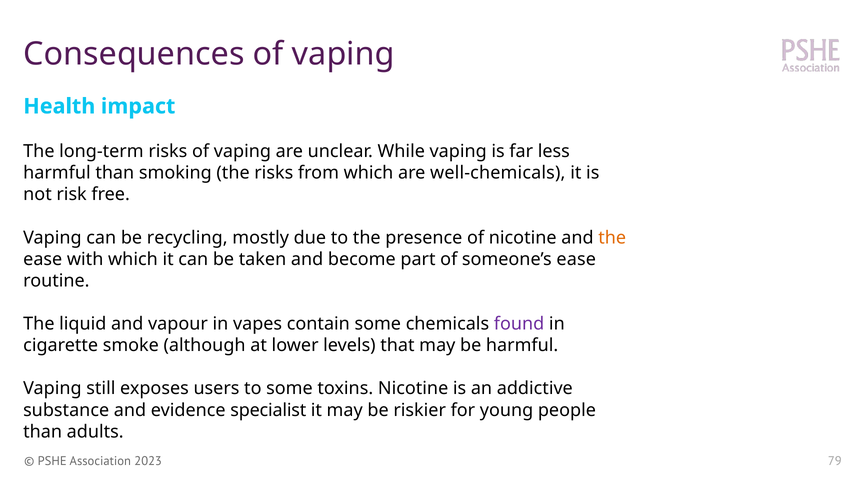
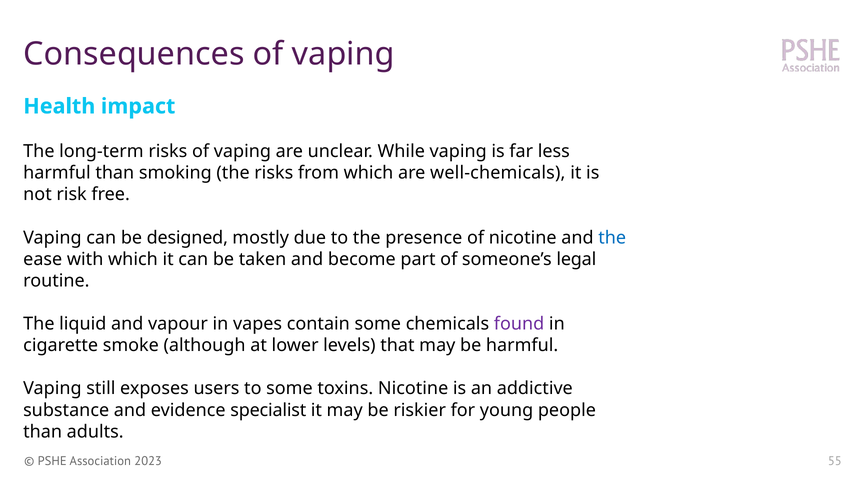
recycling: recycling -> designed
the at (612, 238) colour: orange -> blue
someone’s ease: ease -> legal
79: 79 -> 55
